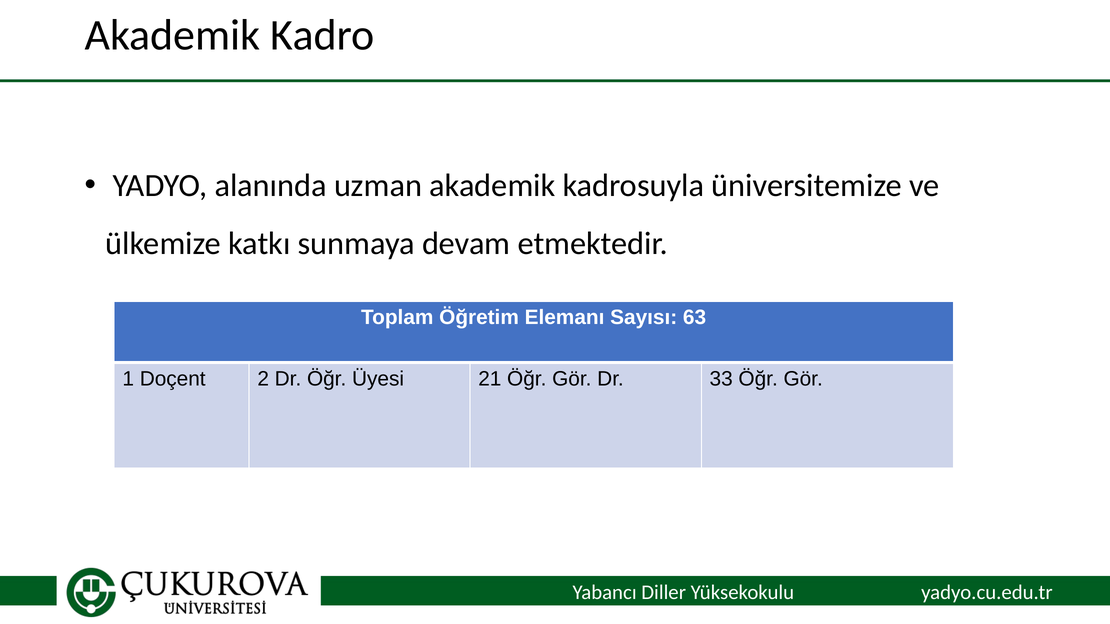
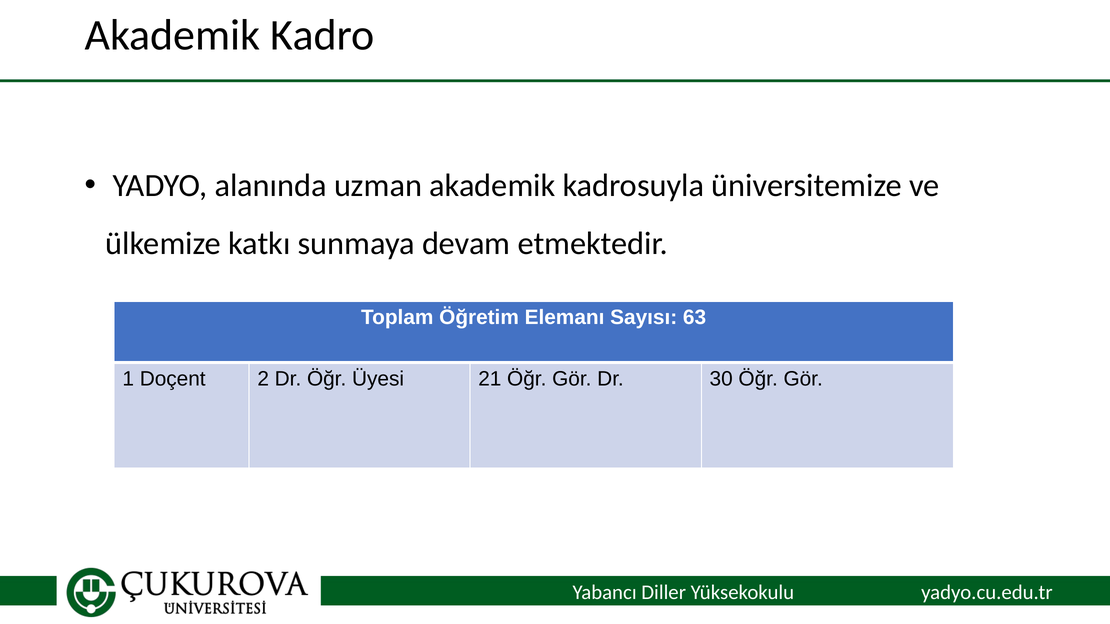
33: 33 -> 30
